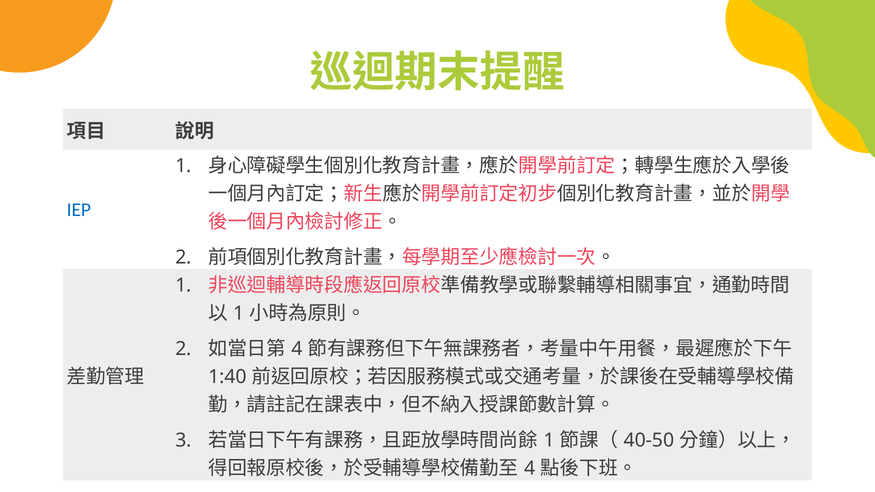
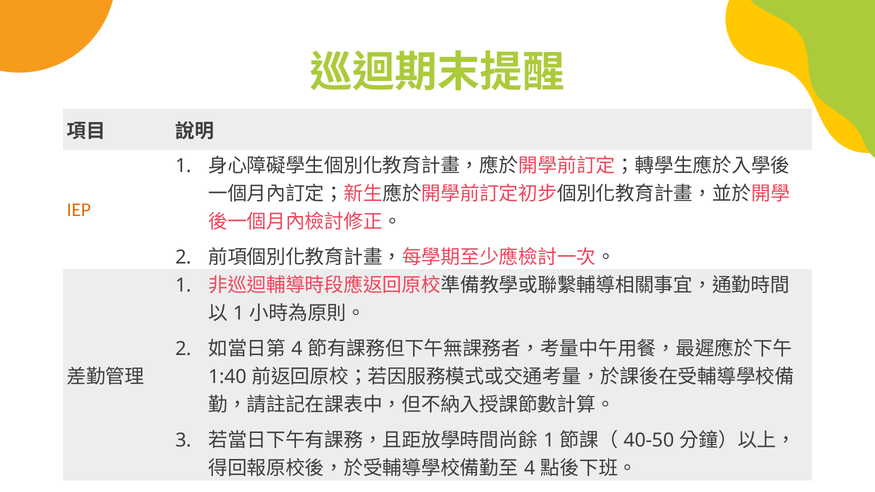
IEP colour: blue -> orange
